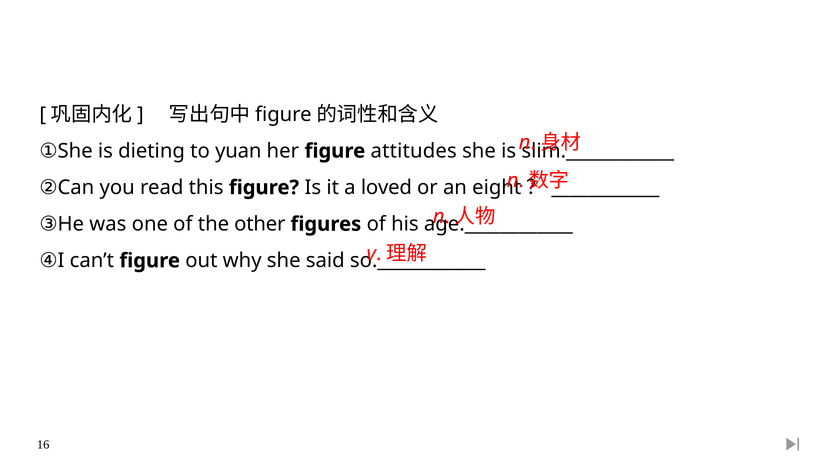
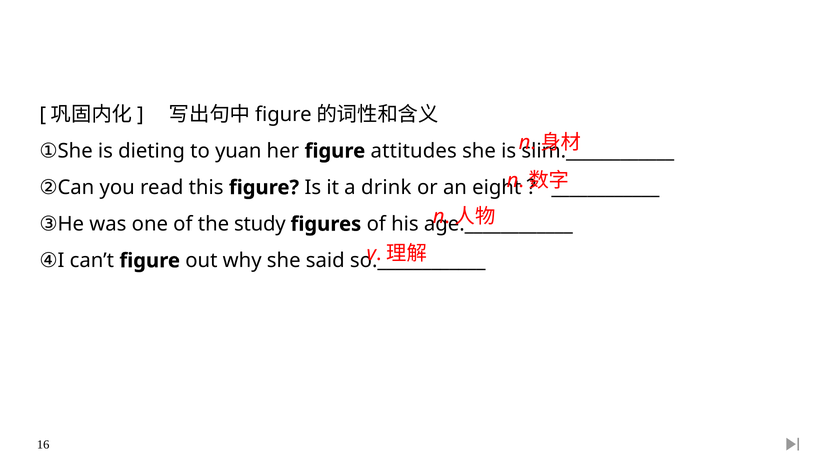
loved: loved -> drink
other: other -> study
